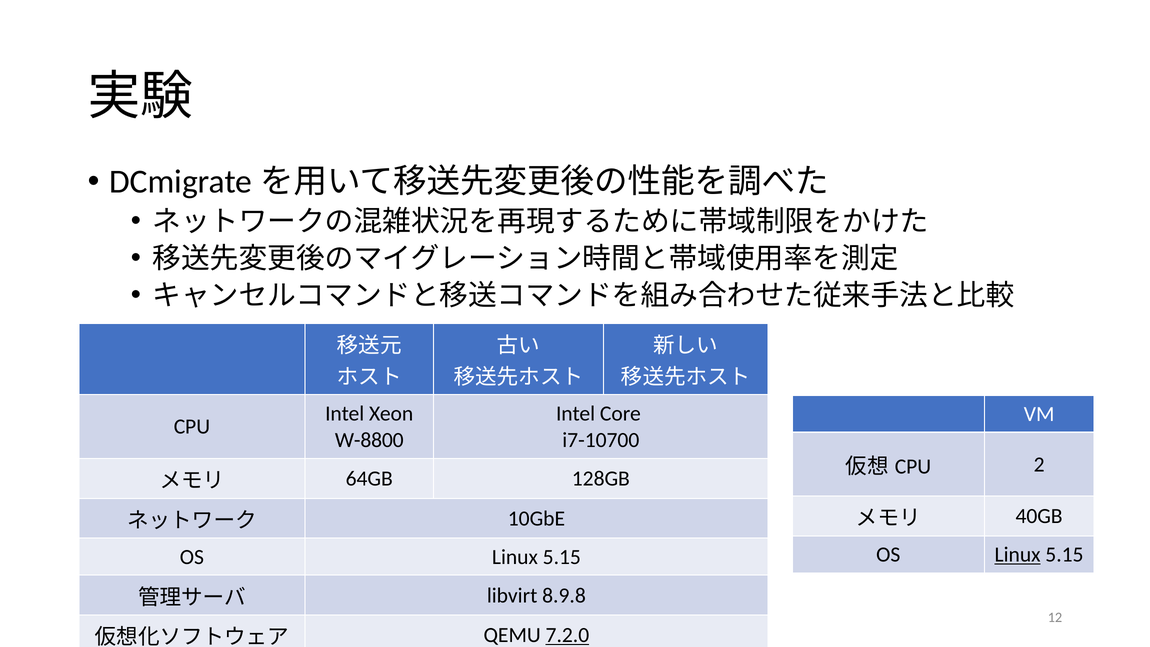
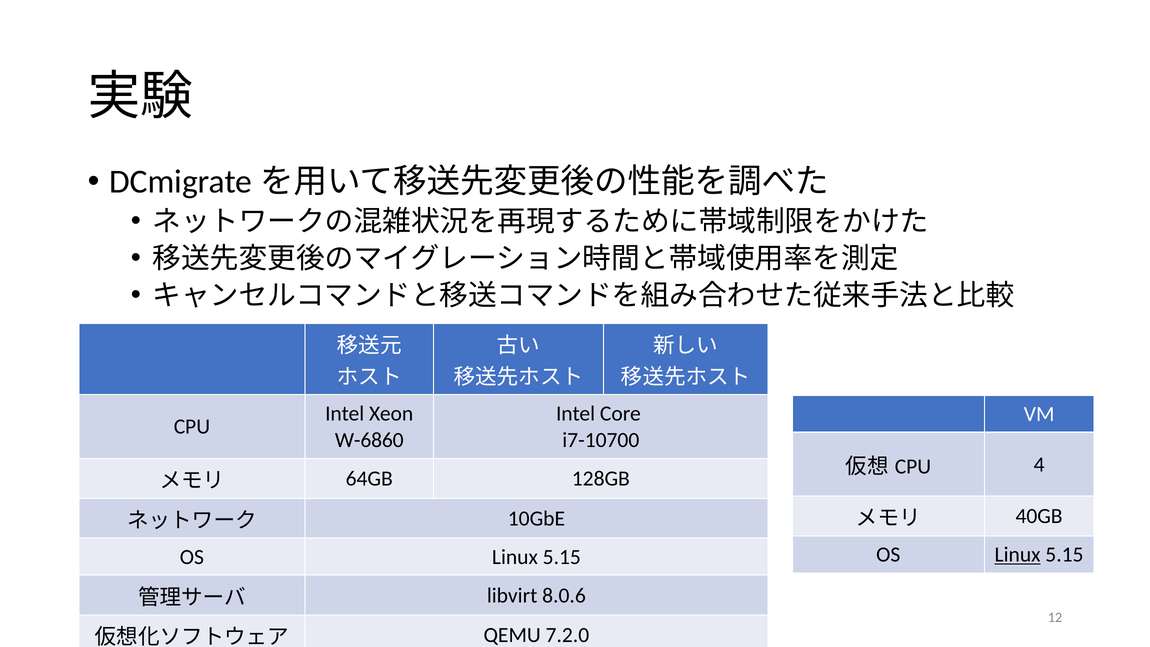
W-8800: W-8800 -> W-6860
2: 2 -> 4
8.9.8: 8.9.8 -> 8.0.6
7.2.0 underline: present -> none
